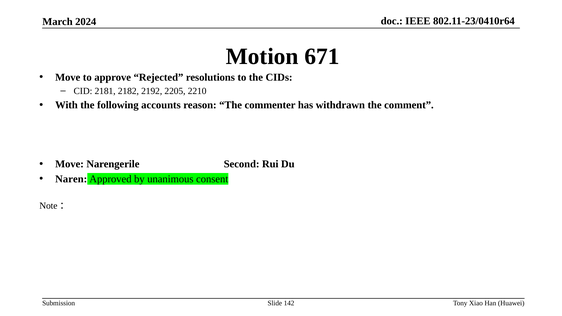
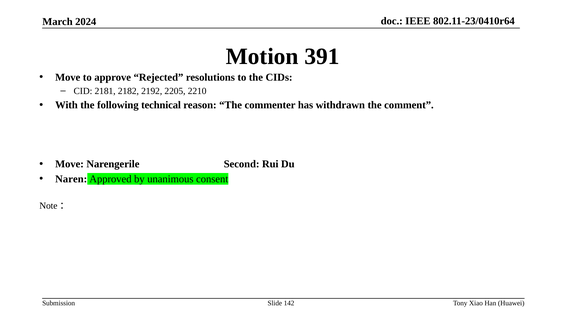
671: 671 -> 391
accounts: accounts -> technical
